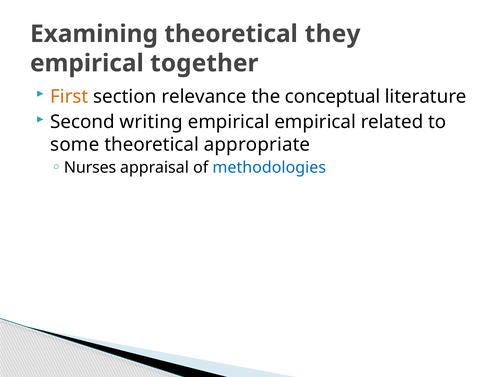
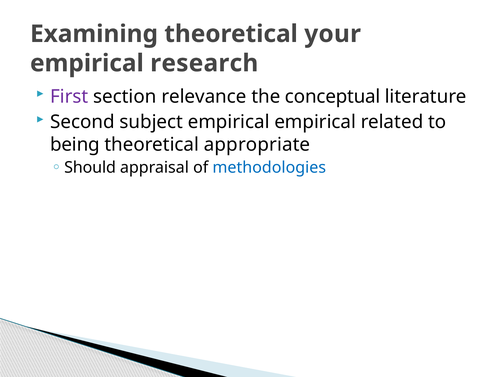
they: they -> your
together: together -> research
First colour: orange -> purple
writing: writing -> subject
some: some -> being
Nurses: Nurses -> Should
